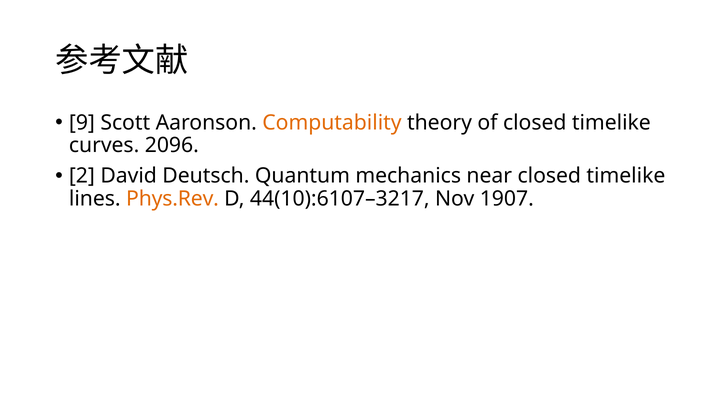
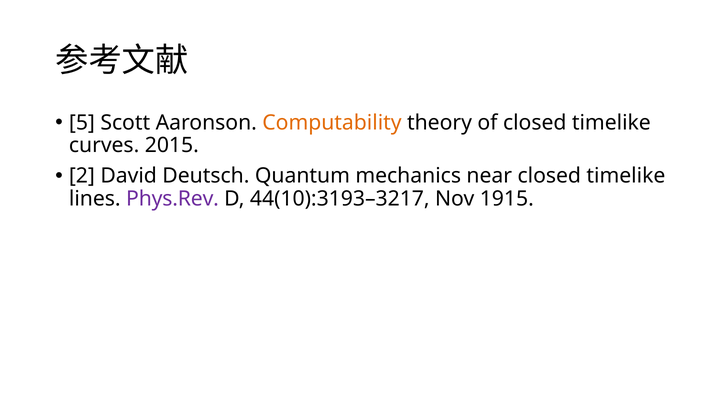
9: 9 -> 5
2096: 2096 -> 2015
Phys.Rev colour: orange -> purple
44(10):6107–3217: 44(10):6107–3217 -> 44(10):3193–3217
1907: 1907 -> 1915
